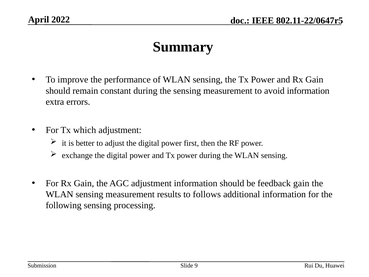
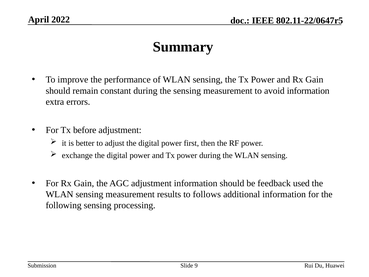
which: which -> before
feedback gain: gain -> used
